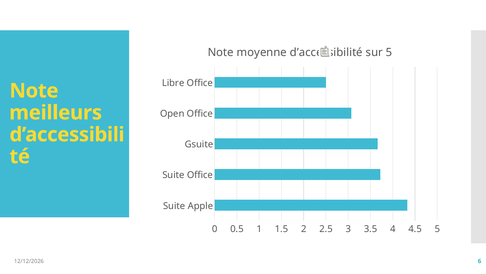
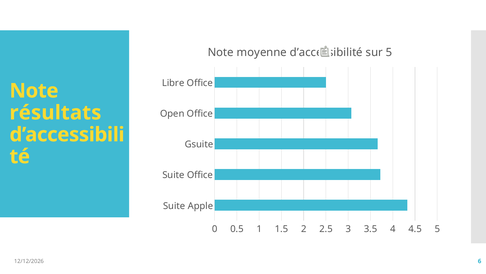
meilleurs: meilleurs -> résultats
